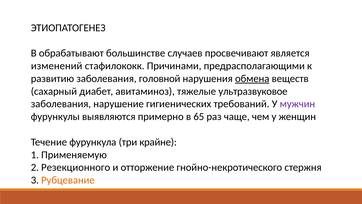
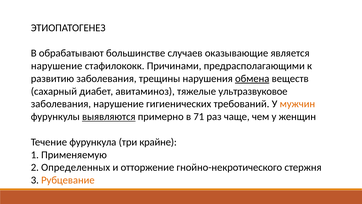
просвечивают: просвечивают -> оказывающие
изменений at (57, 66): изменений -> нарушение
головной: головной -> трещины
мужчин colour: purple -> orange
выявляются underline: none -> present
65: 65 -> 71
Резекционного: Резекционного -> Определенных
